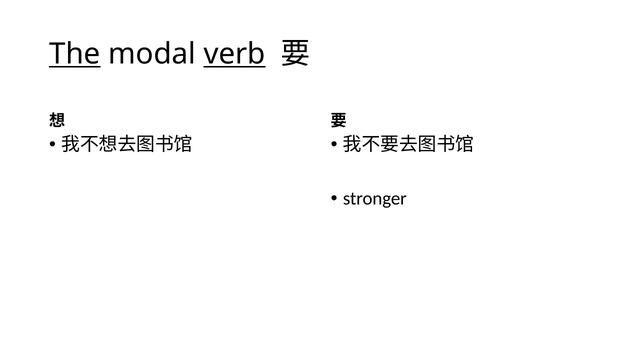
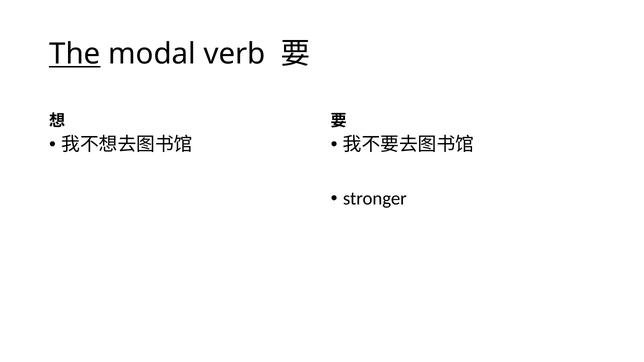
verb underline: present -> none
